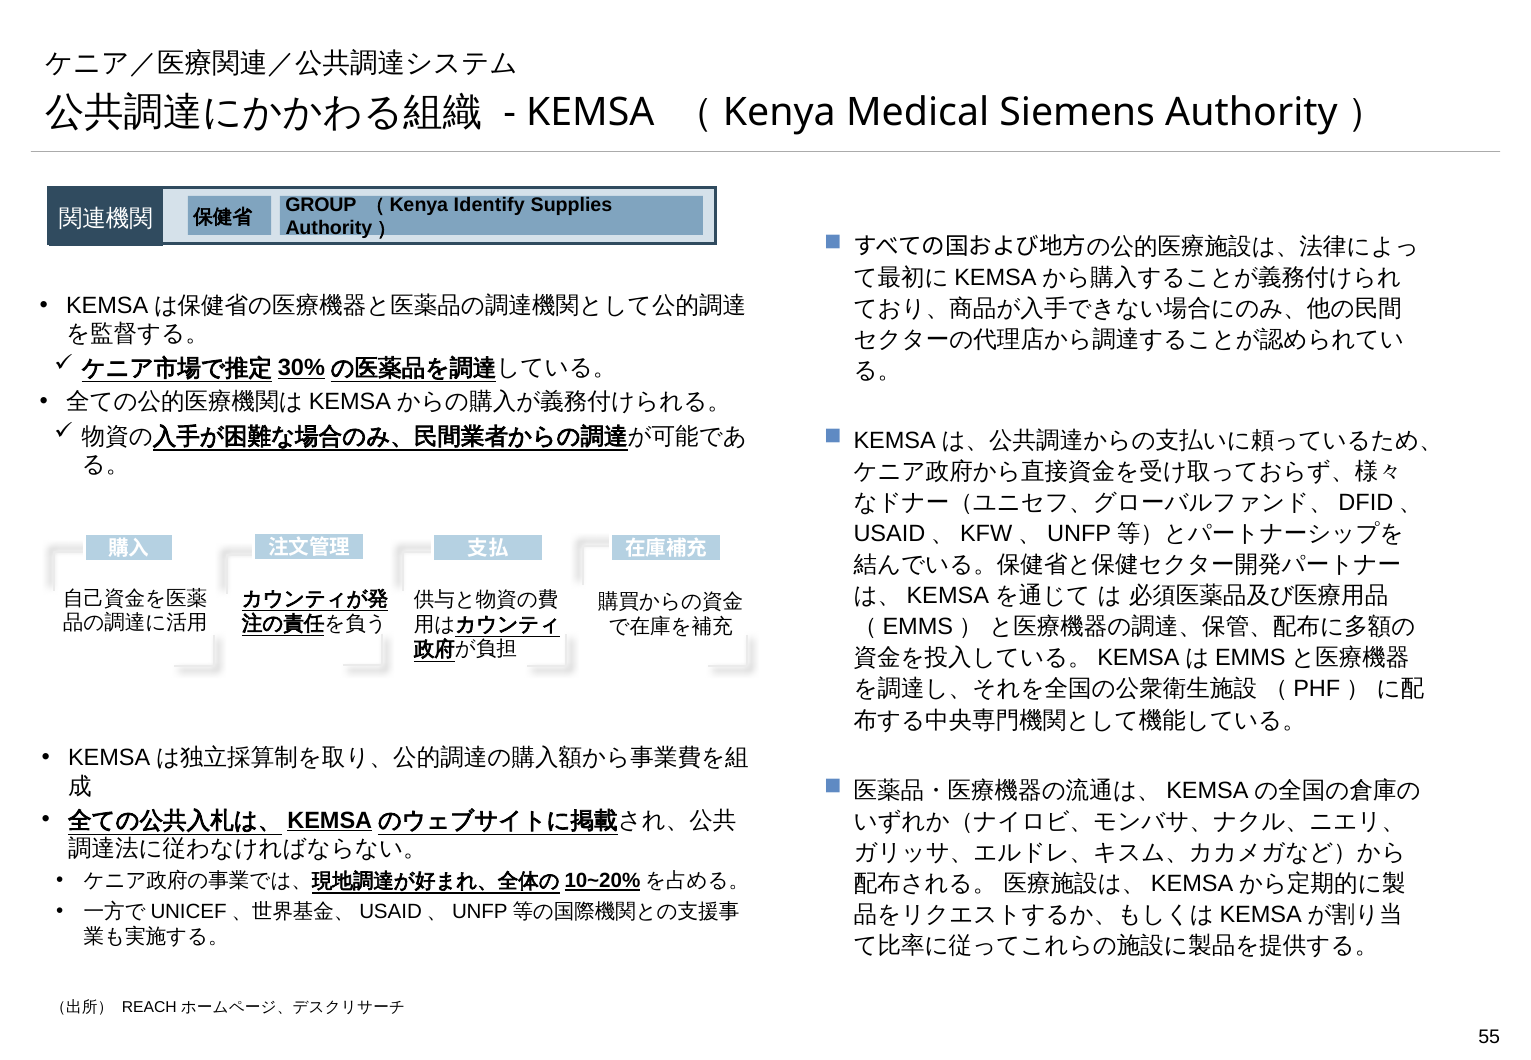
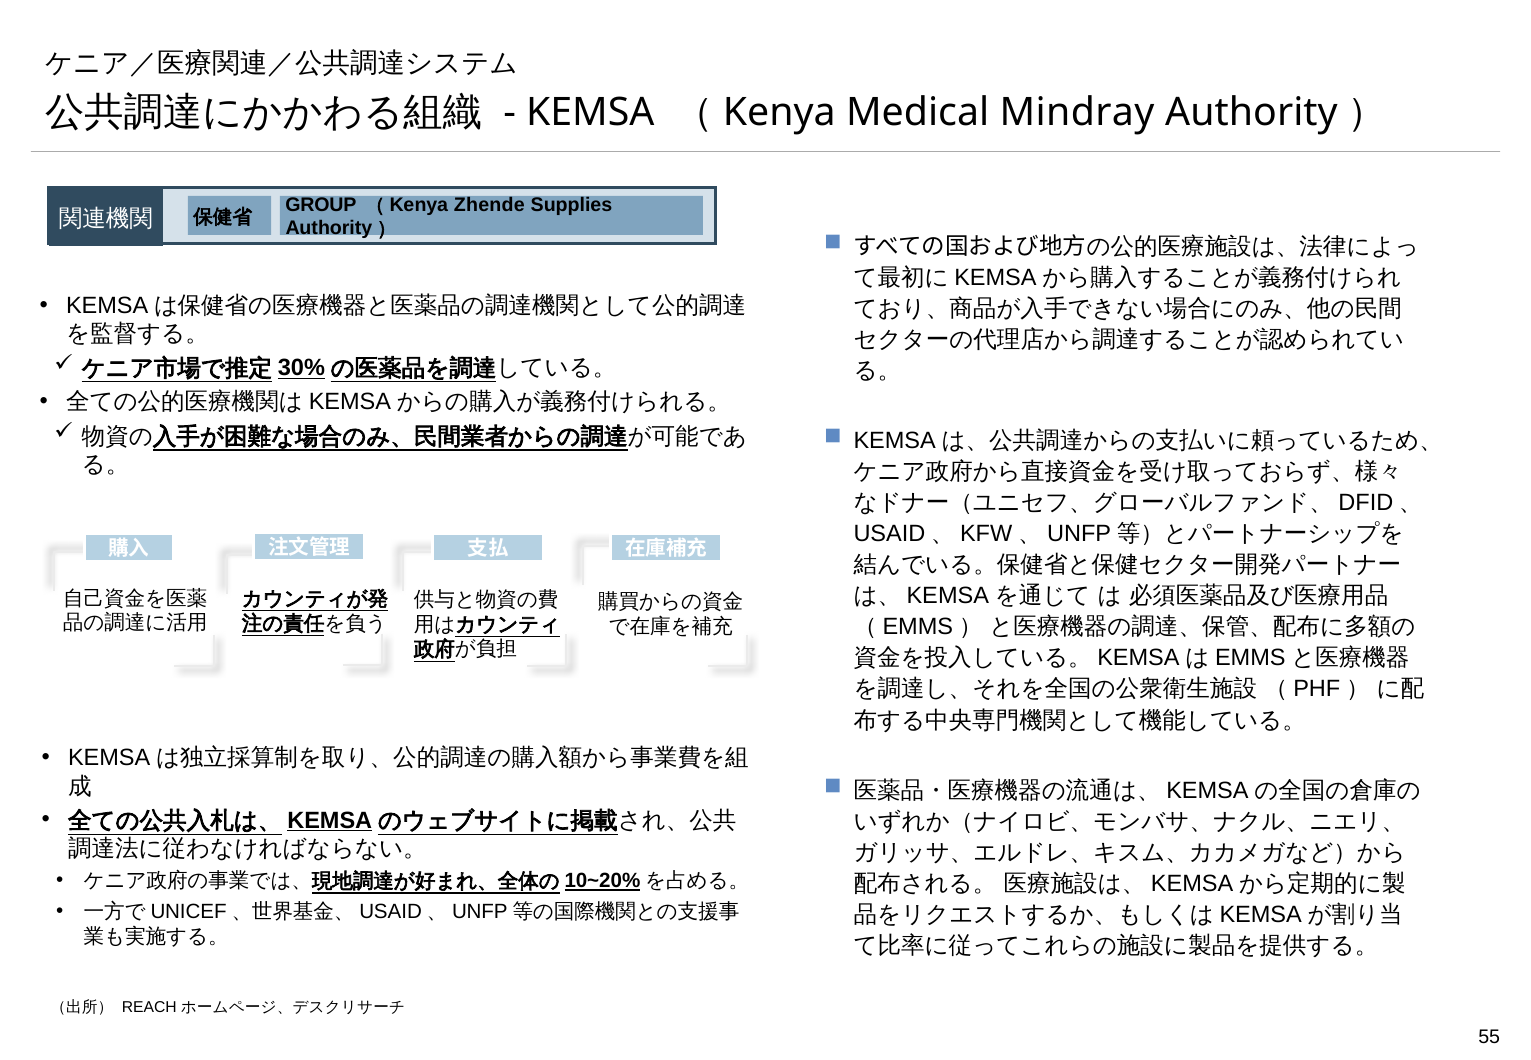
Siemens: Siemens -> Mindray
Identify: Identify -> Zhende
